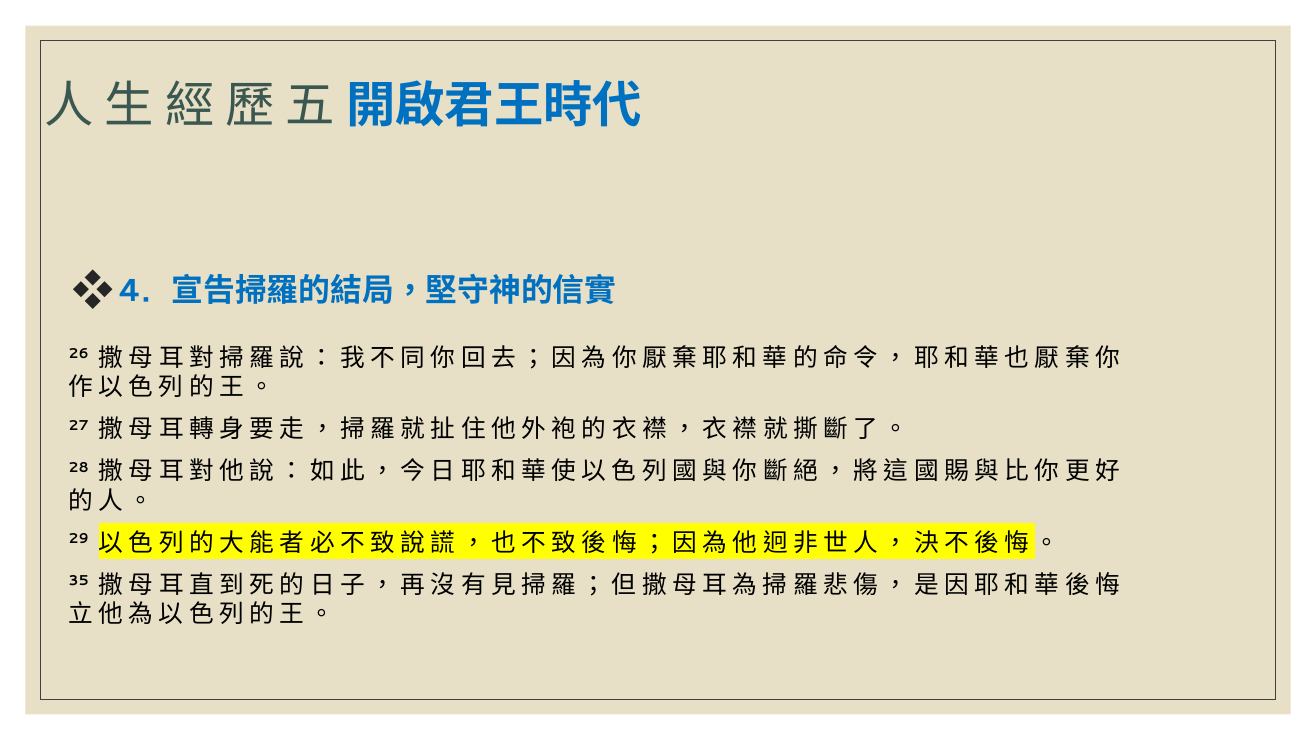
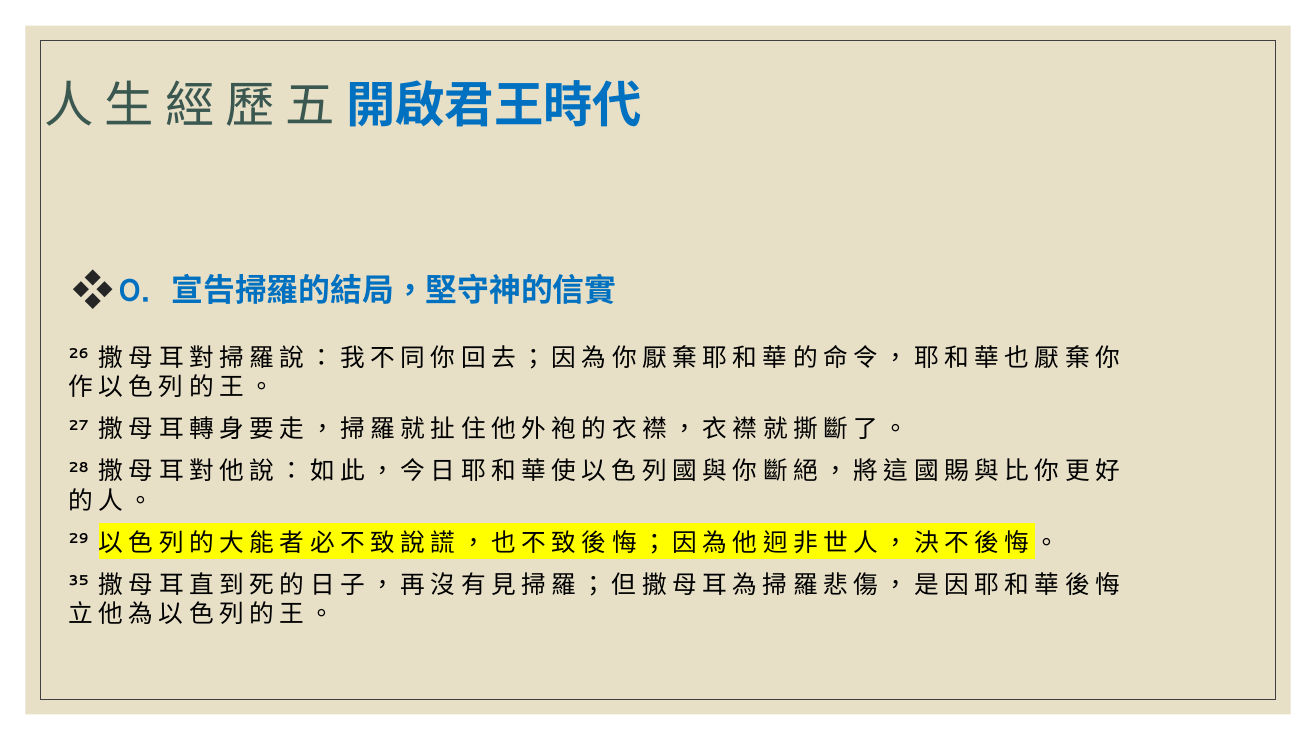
4: 4 -> 0
